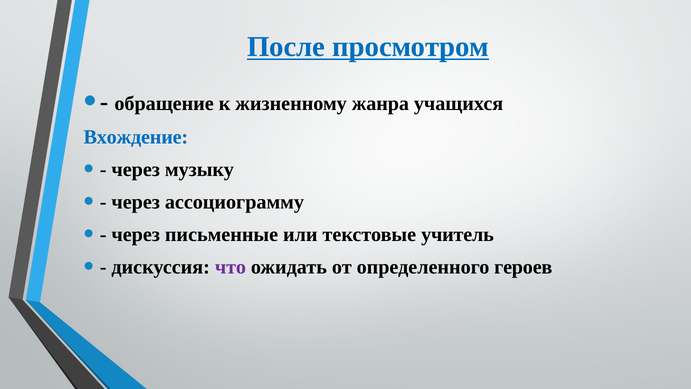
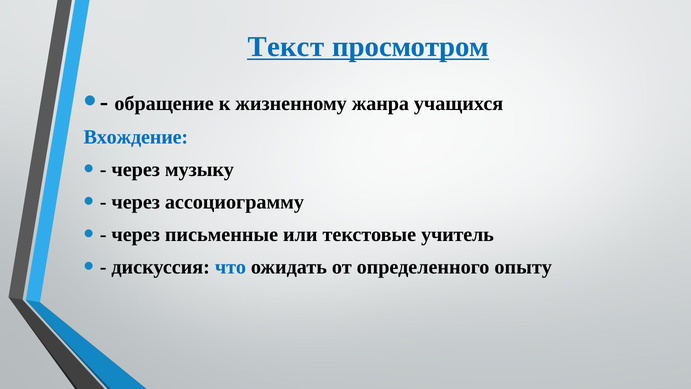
После: После -> Текст
что colour: purple -> blue
героев: героев -> опыту
